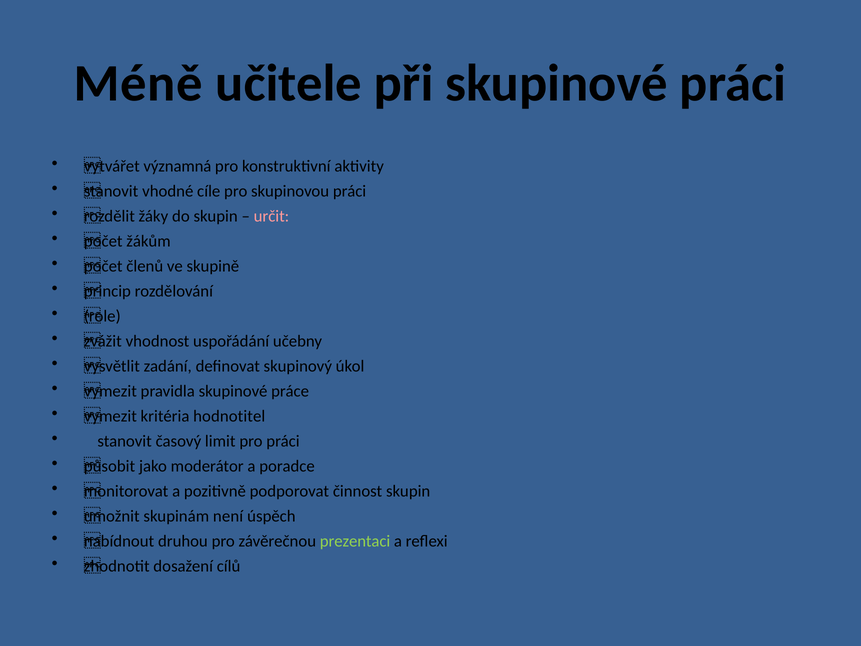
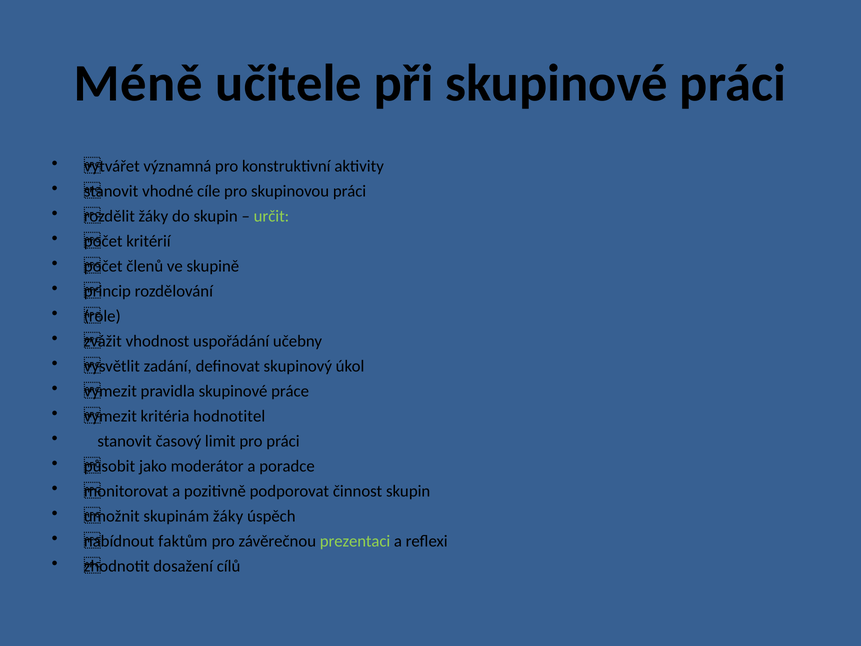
určit colour: pink -> light green
žákům: žákům -> kritérií
skupinám není: není -> žáky
druhou: druhou -> faktům
